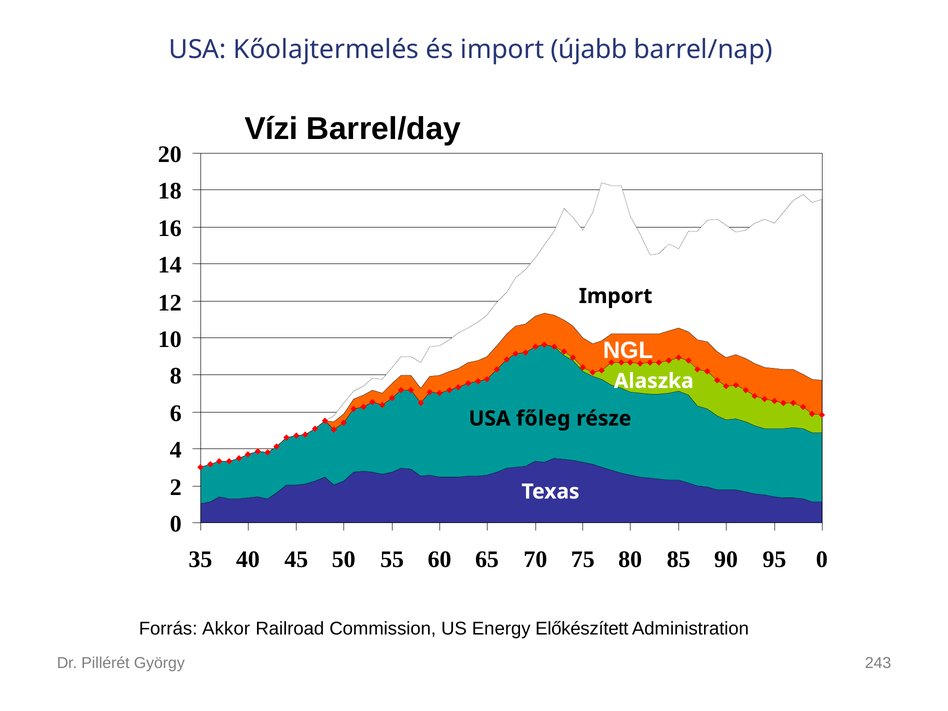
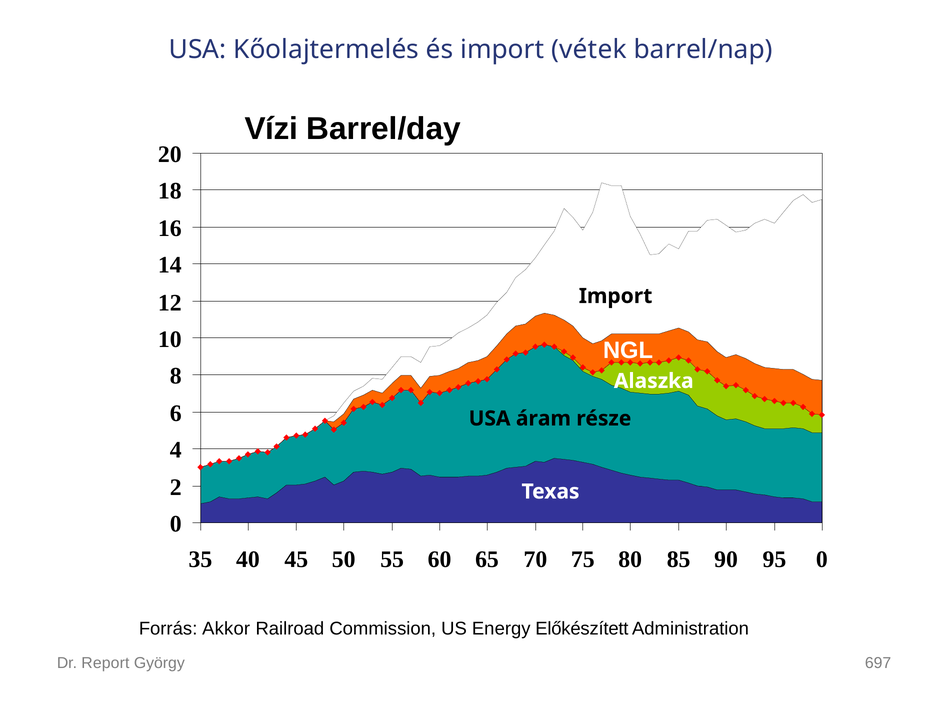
újabb: újabb -> vétek
főleg: főleg -> áram
Pillérét: Pillérét -> Report
243: 243 -> 697
